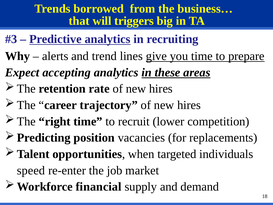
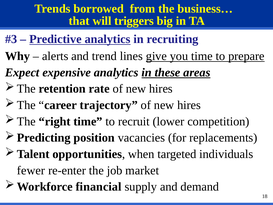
accepting: accepting -> expensive
speed: speed -> fewer
